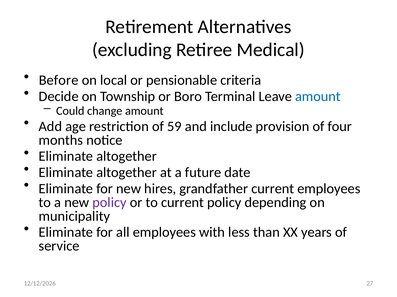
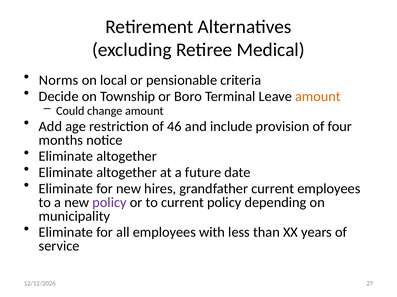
Before: Before -> Norms
amount at (318, 97) colour: blue -> orange
59: 59 -> 46
